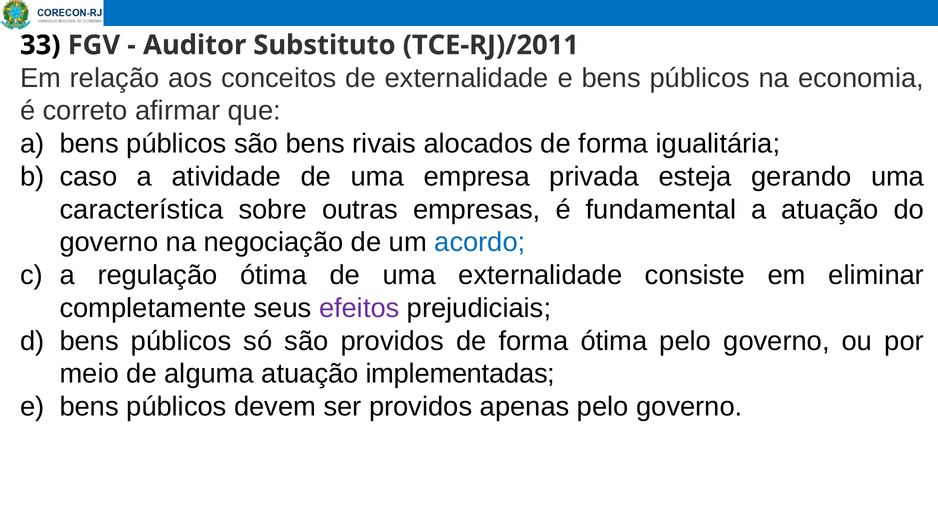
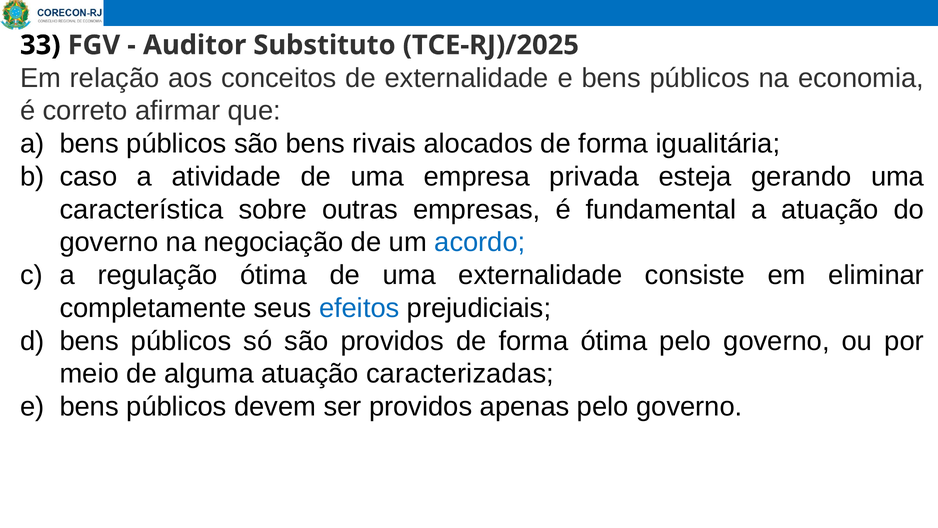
TCE-RJ)/2011: TCE-RJ)/2011 -> TCE-RJ)/2025
efeitos colour: purple -> blue
implementadas: implementadas -> caracterizadas
